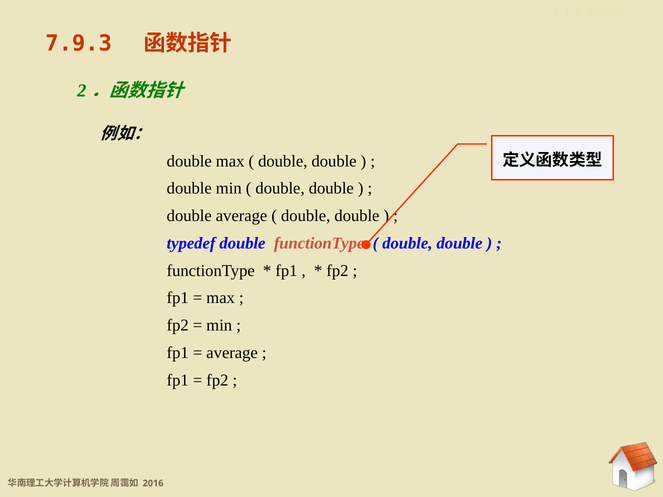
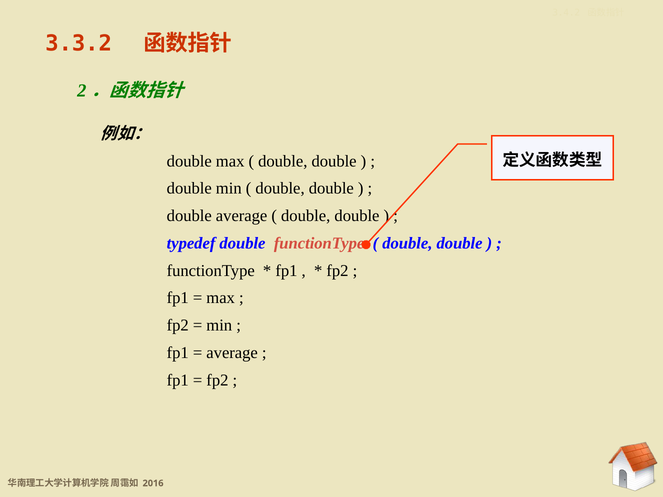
7.9.3: 7.9.3 -> 3.3.2
